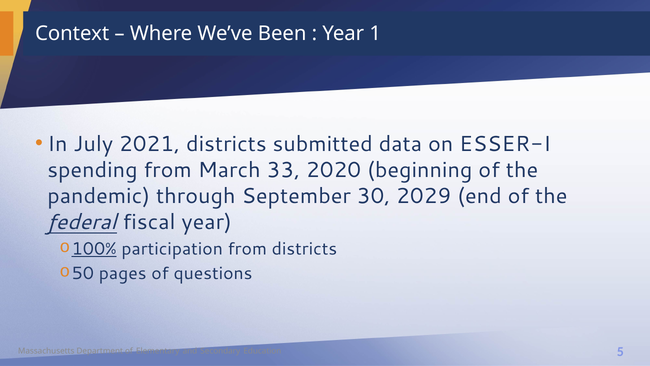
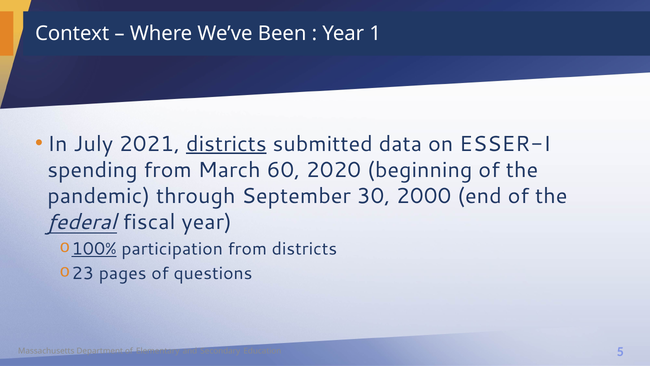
districts at (226, 144) underline: none -> present
33: 33 -> 60
2029: 2029 -> 2000
50: 50 -> 23
